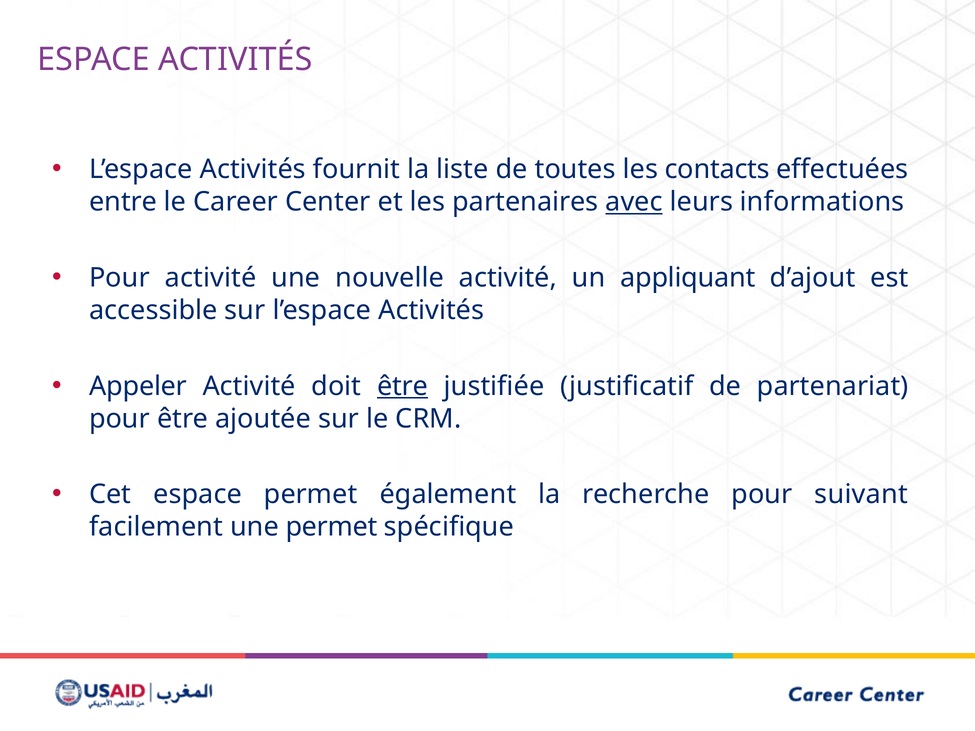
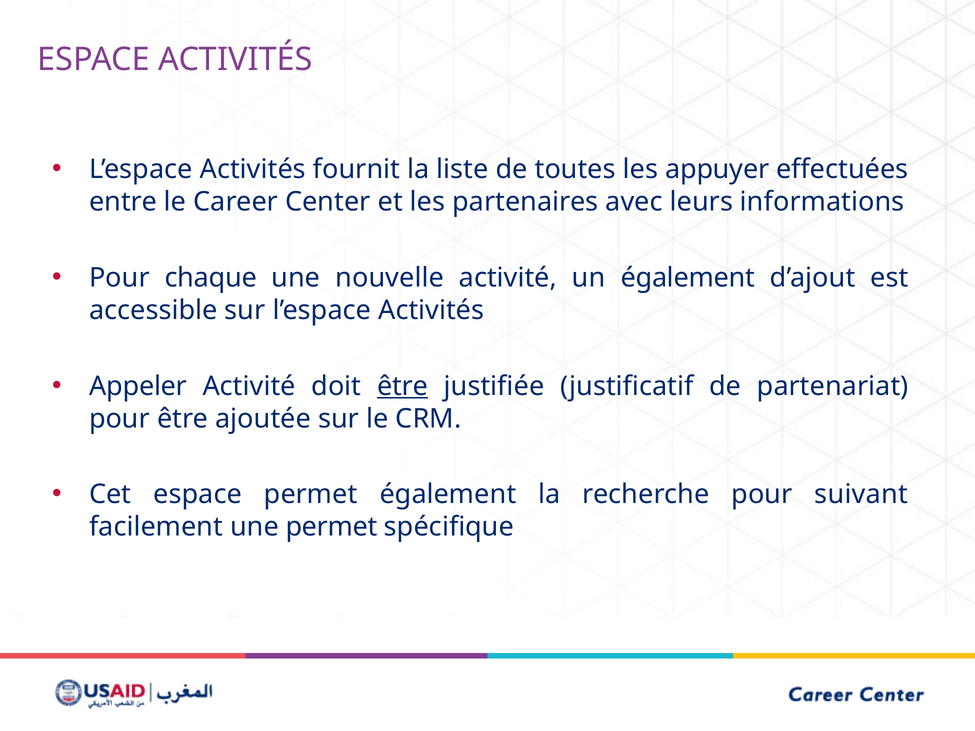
contacts: contacts -> appuyer
avec underline: present -> none
Pour activité: activité -> chaque
un appliquant: appliquant -> également
